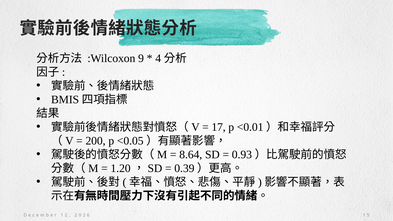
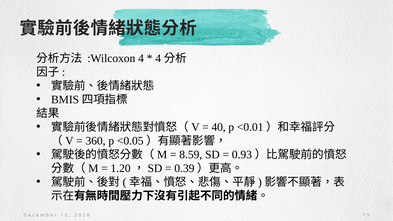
9: 9 -> 4
17: 17 -> 40
200: 200 -> 360
8.64: 8.64 -> 8.59
